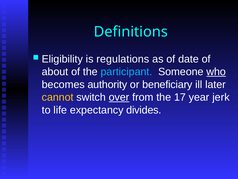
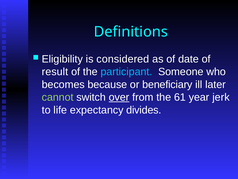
regulations: regulations -> considered
about: about -> result
who underline: present -> none
authority: authority -> because
cannot colour: yellow -> light green
17: 17 -> 61
